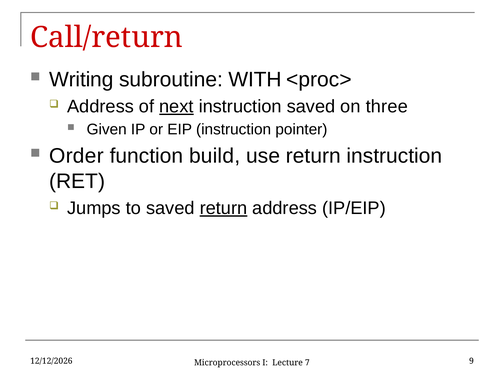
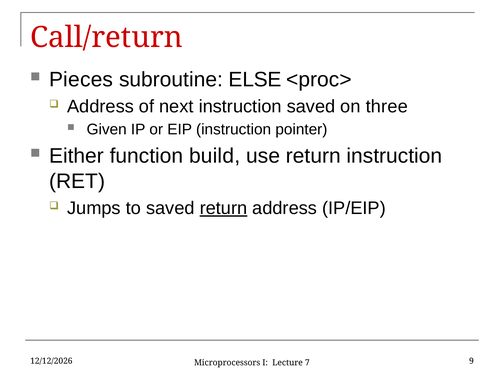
Writing: Writing -> Pieces
WITH: WITH -> ELSE
next underline: present -> none
Order: Order -> Either
